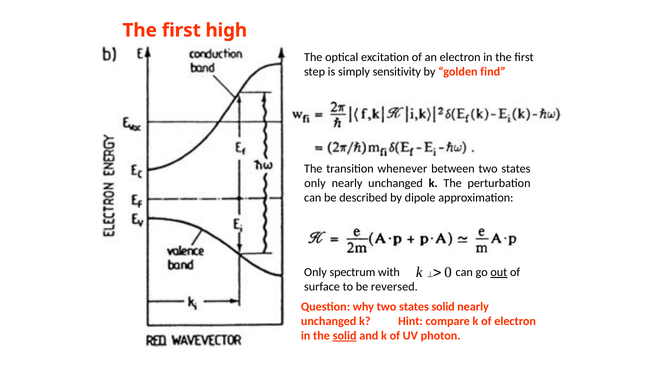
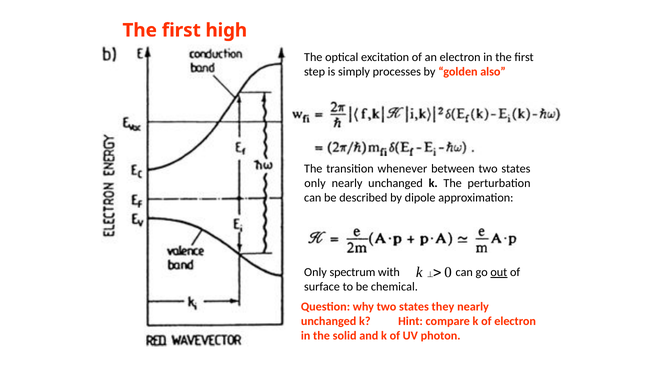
sensitivity: sensitivity -> processes
find: find -> also
reversed: reversed -> chemical
states solid: solid -> they
solid at (345, 336) underline: present -> none
